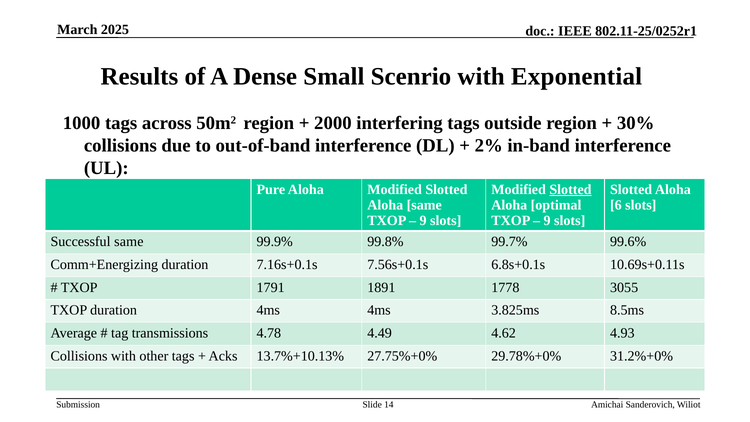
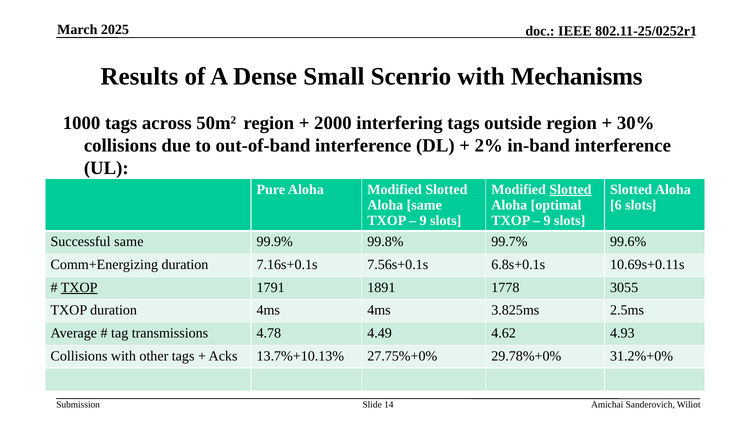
Exponential: Exponential -> Mechanisms
TXOP at (79, 287) underline: none -> present
8.5ms: 8.5ms -> 2.5ms
